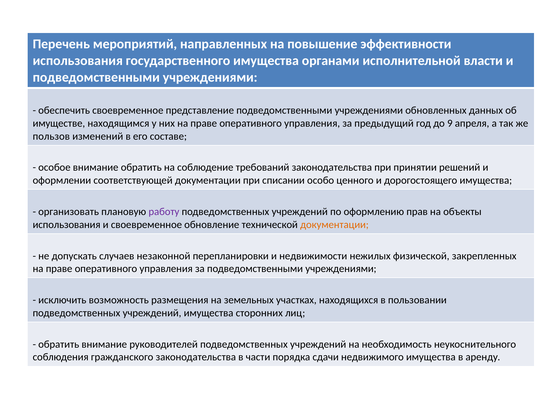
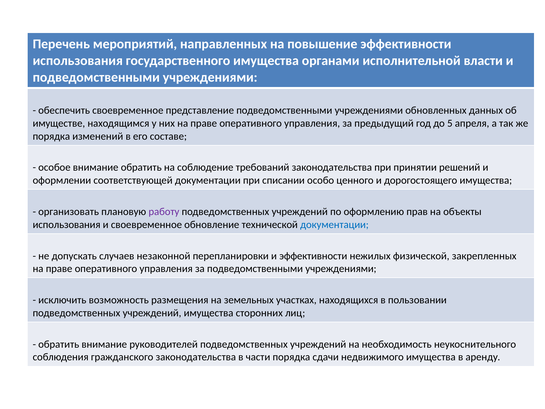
9: 9 -> 5
пользов at (51, 136): пользов -> порядка
документации at (334, 224) colour: orange -> blue
и недвижимости: недвижимости -> эффективности
